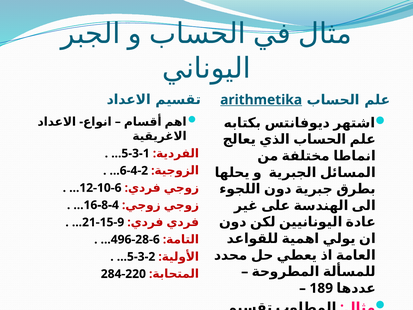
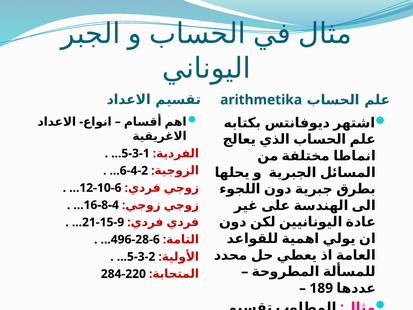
arithmetika underline: present -> none
